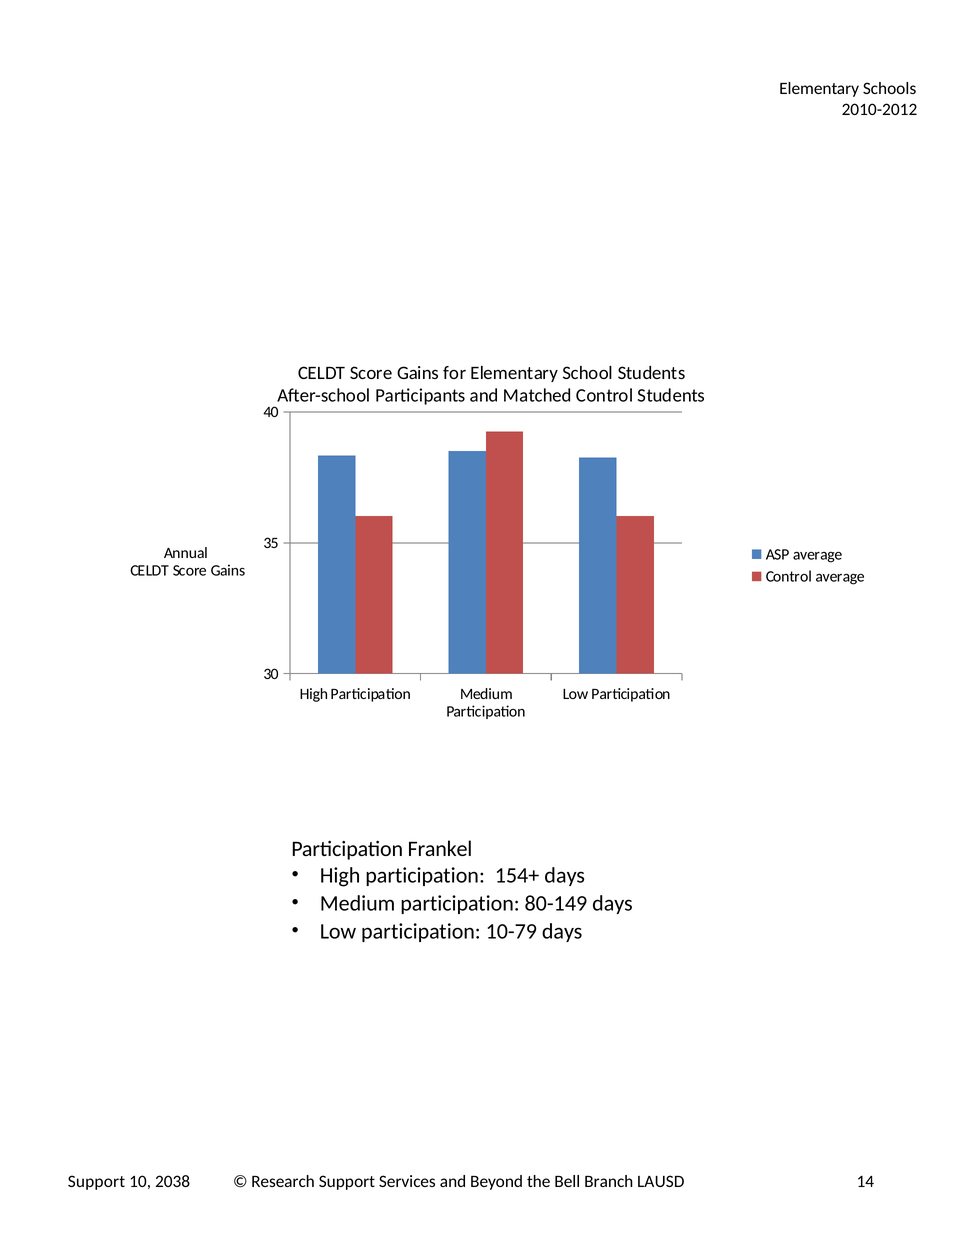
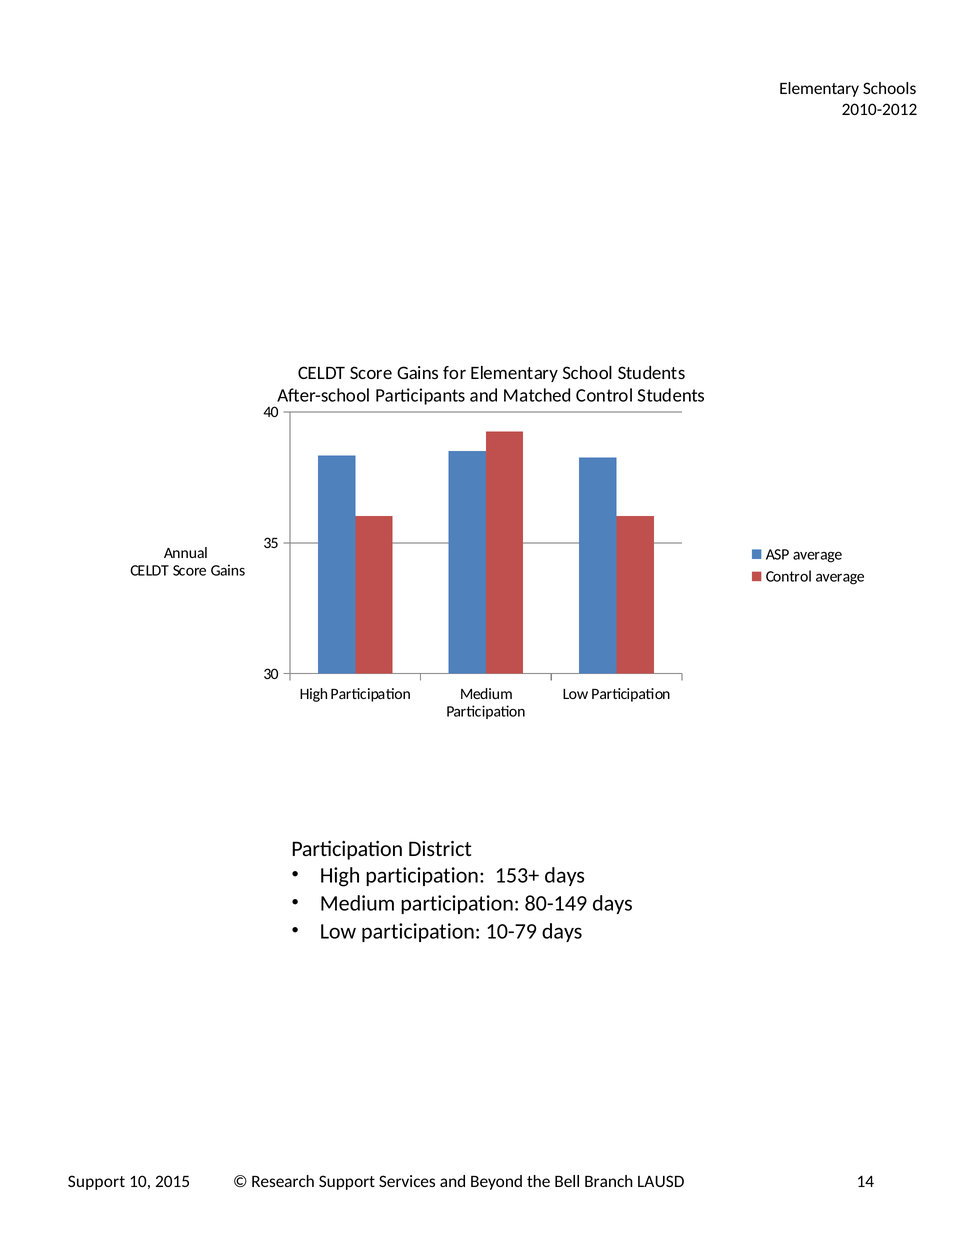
Frankel: Frankel -> District
154+: 154+ -> 153+
2038: 2038 -> 2015
